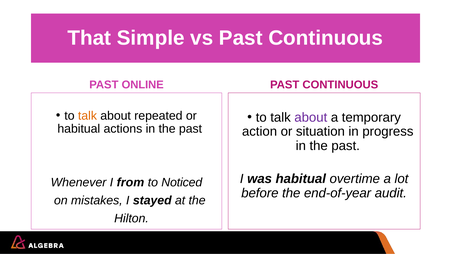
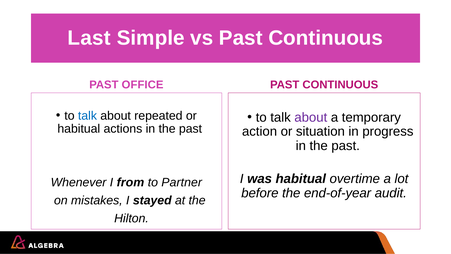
That: That -> Last
ONLINE: ONLINE -> OFFICE
talk at (87, 116) colour: orange -> blue
Noticed: Noticed -> Partner
